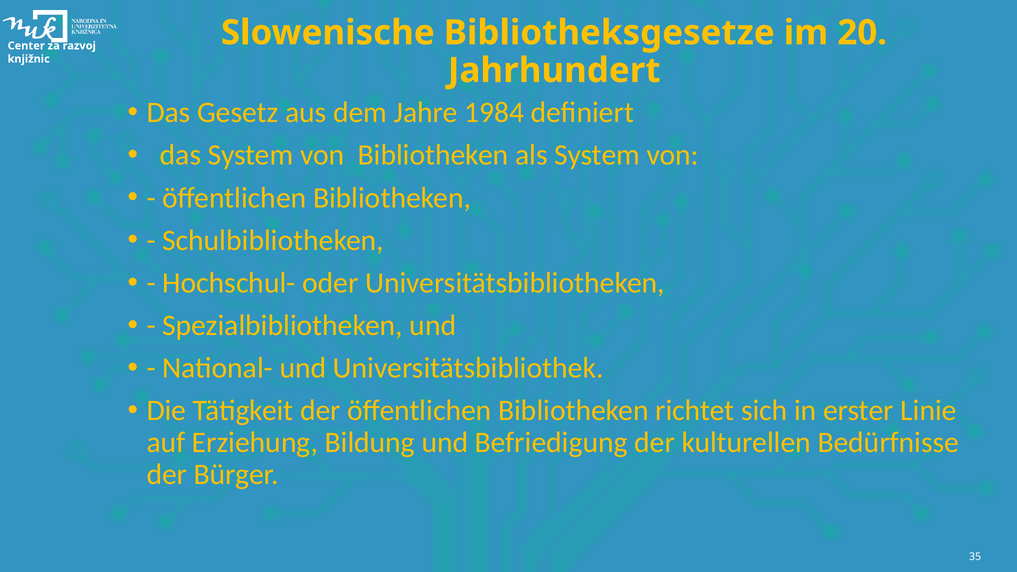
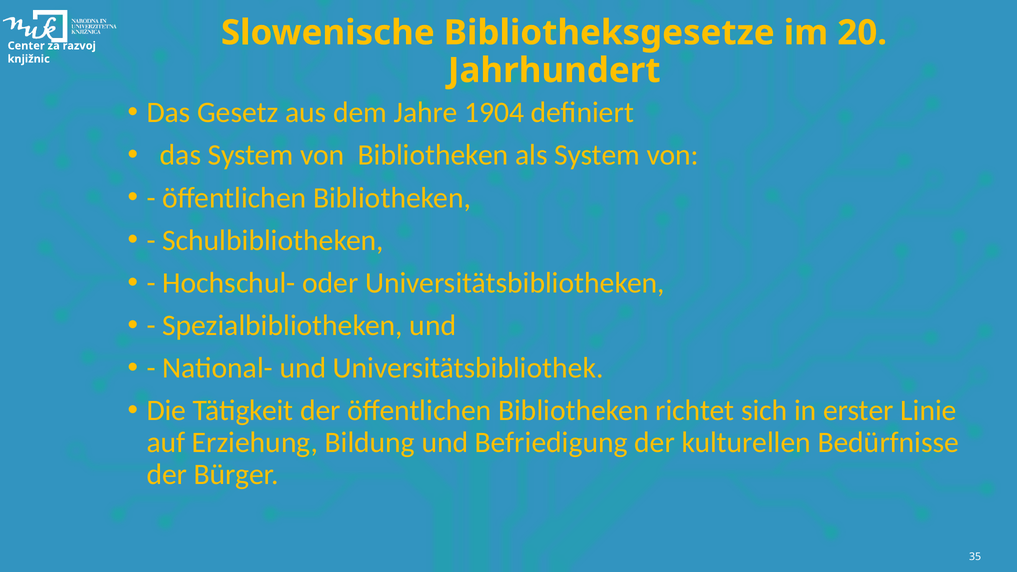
1984: 1984 -> 1904
